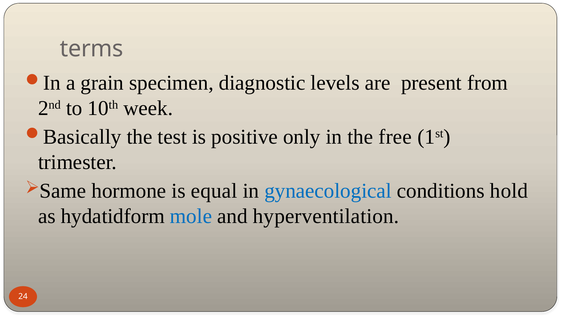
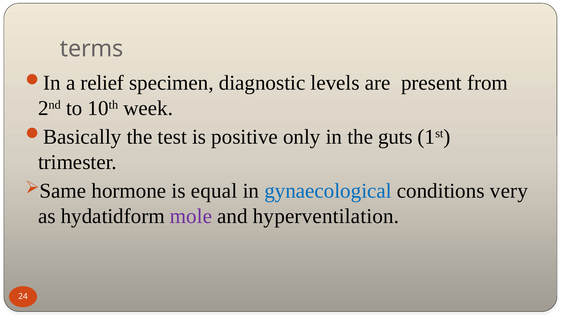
grain: grain -> relief
free: free -> guts
hold: hold -> very
mole colour: blue -> purple
